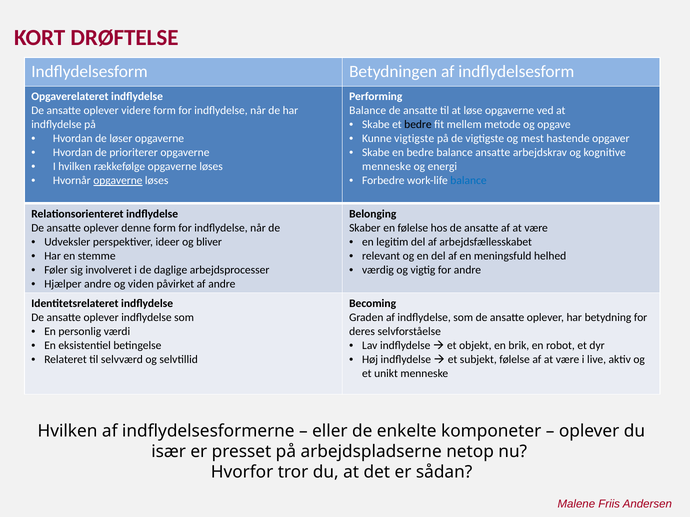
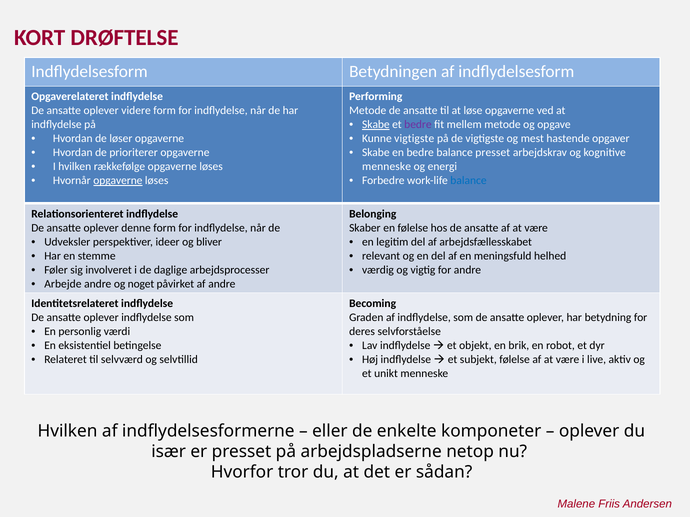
Balance at (368, 111): Balance -> Metode
Skabe at (376, 125) underline: none -> present
bedre at (418, 125) colour: black -> purple
balance ansatte: ansatte -> presset
Hjælper: Hjælper -> Arbejde
viden: viden -> noget
